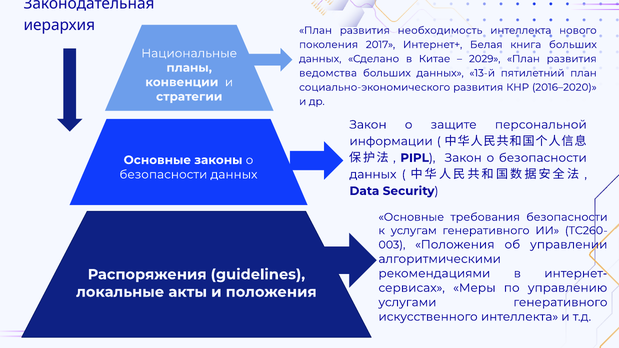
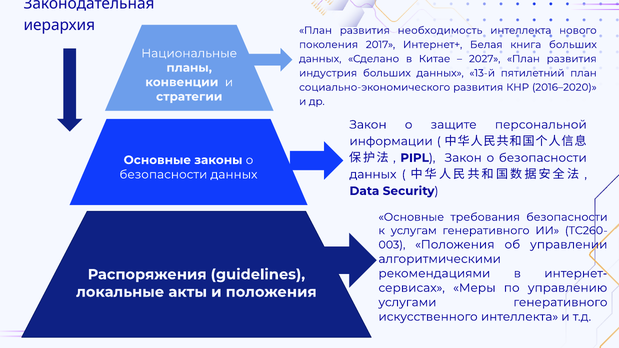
2029: 2029 -> 2027
ведомства: ведомства -> индустрия
